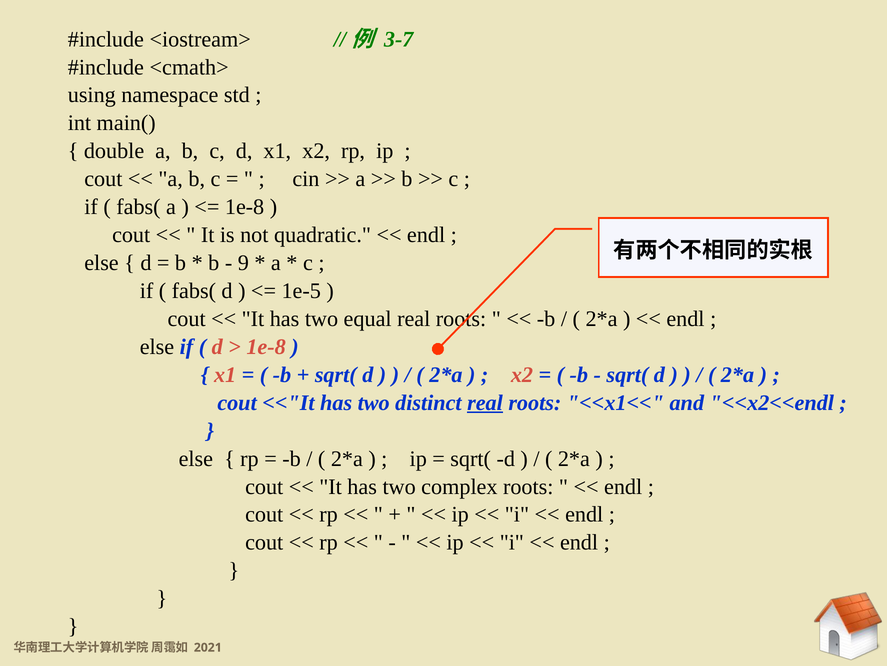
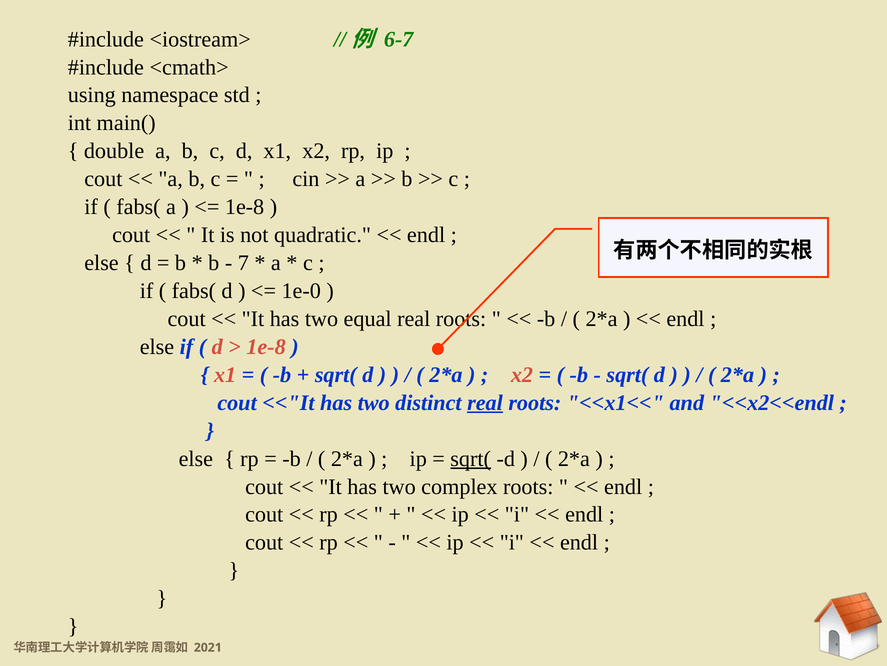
3-7: 3-7 -> 6-7
9: 9 -> 7
1e-5: 1e-5 -> 1e-0
sqrt( at (471, 458) underline: none -> present
